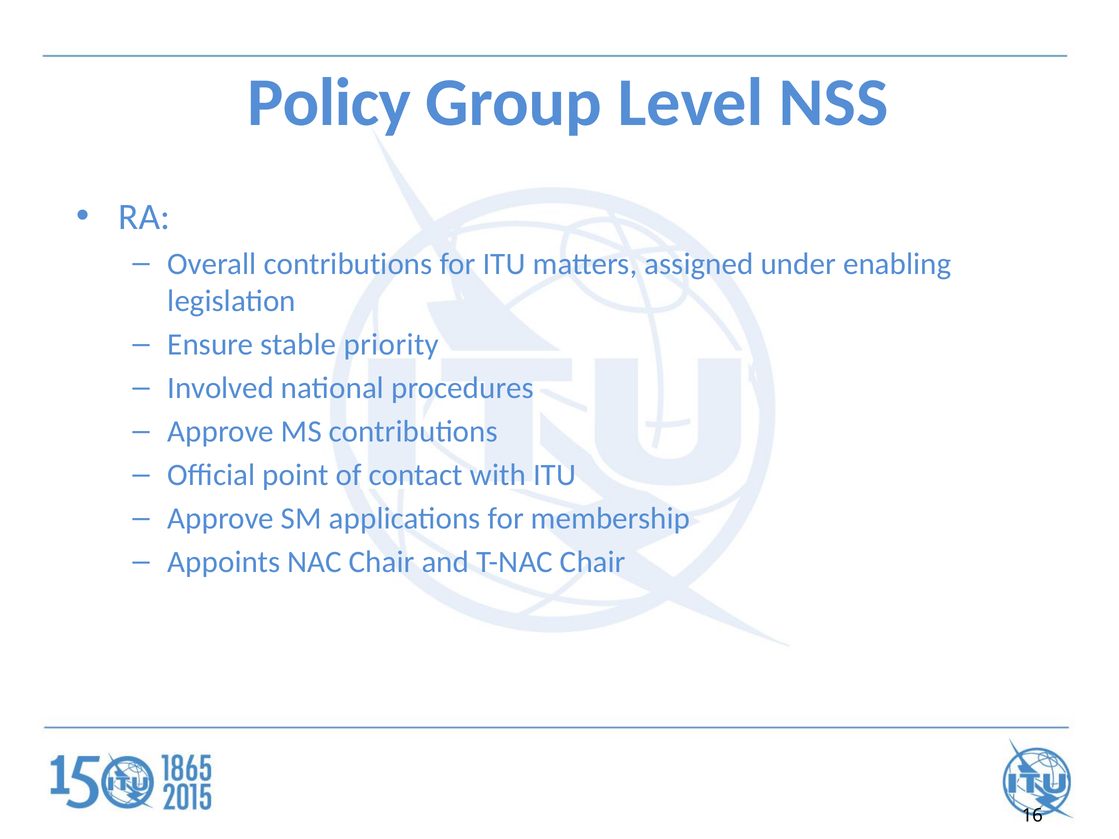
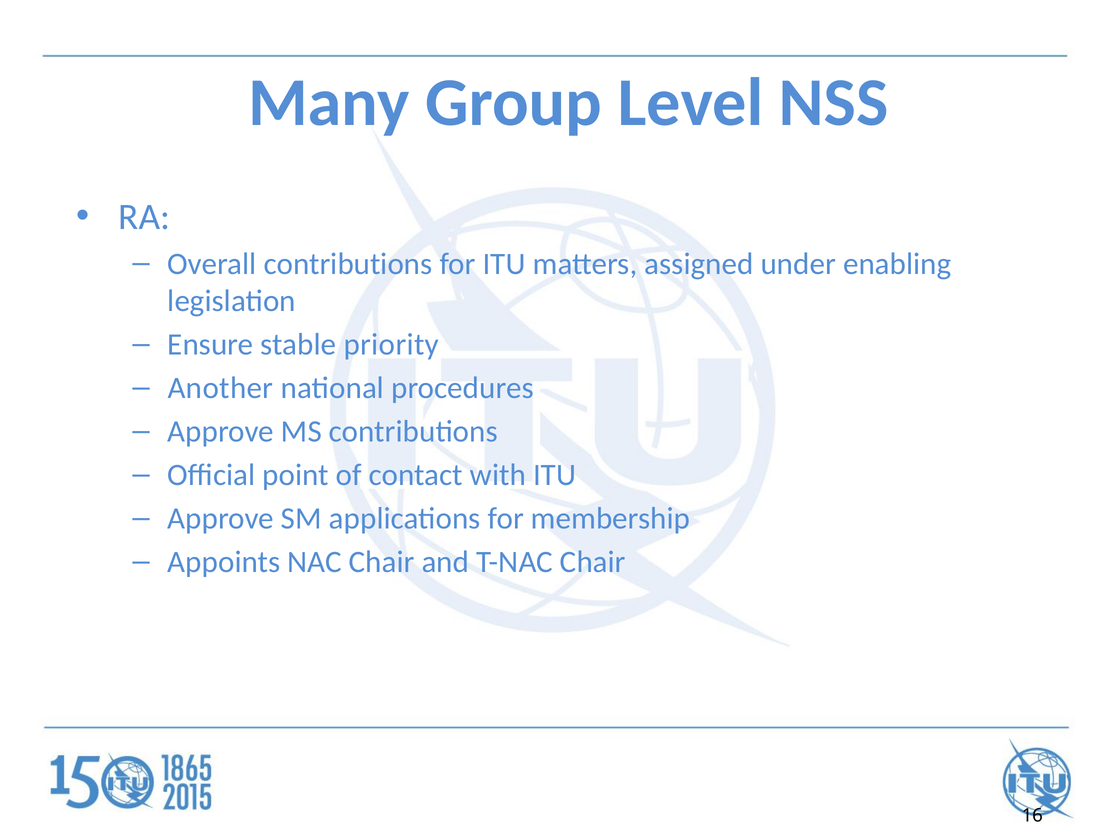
Policy: Policy -> Many
Involved: Involved -> Another
